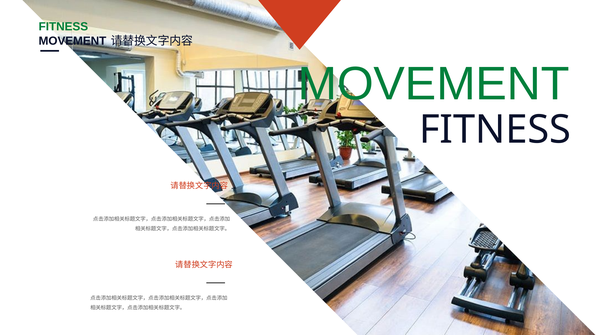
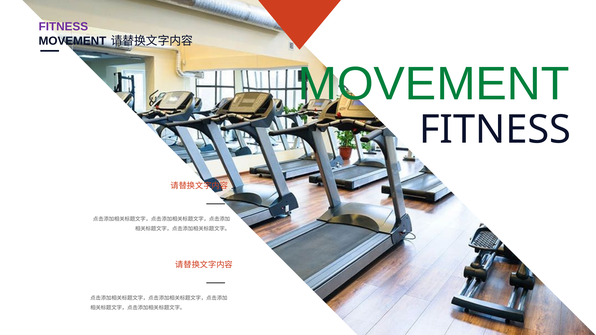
FITNESS at (63, 27) colour: green -> purple
